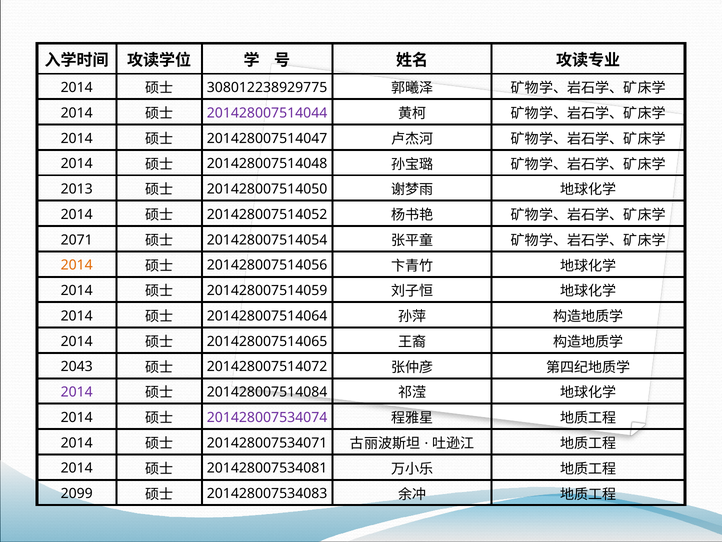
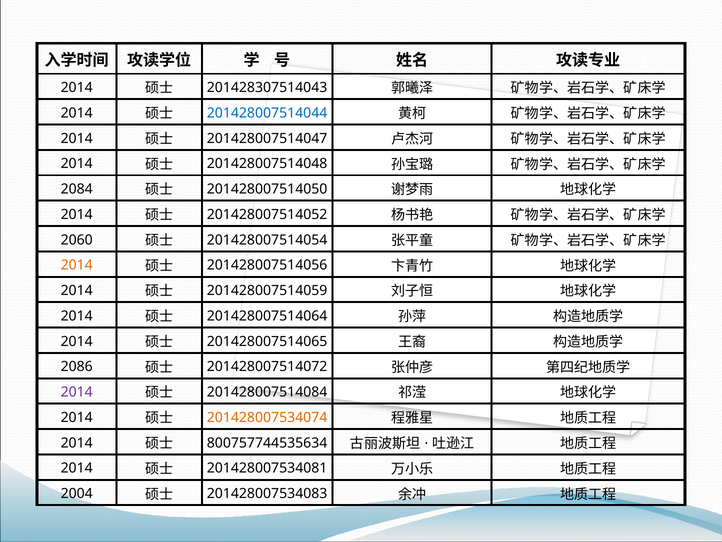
308012238929775: 308012238929775 -> 201428307514043
201428007514044 colour: purple -> blue
2013: 2013 -> 2084
2071: 2071 -> 2060
2043: 2043 -> 2086
201428007534074 colour: purple -> orange
201428007534071: 201428007534071 -> 800757744535634
2099: 2099 -> 2004
